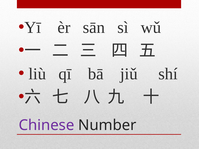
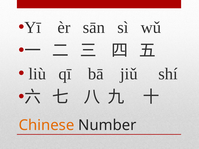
Chinese colour: purple -> orange
